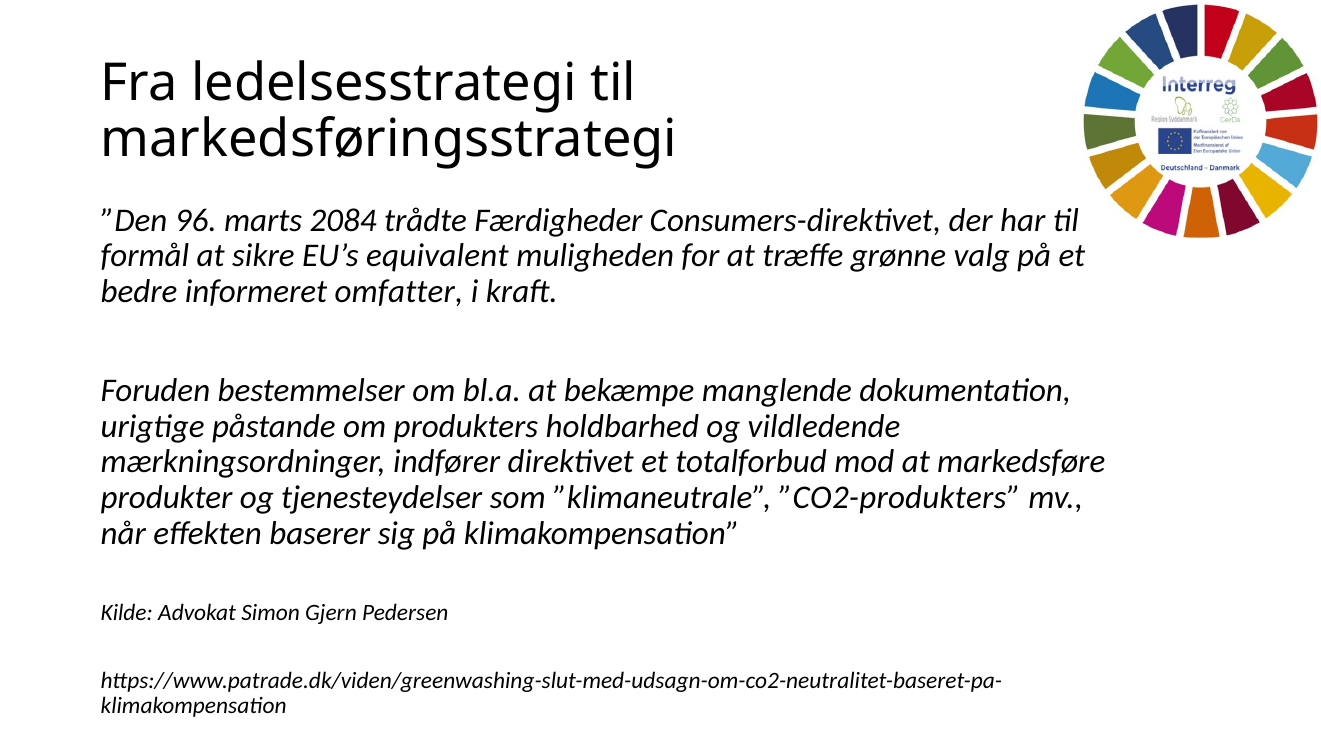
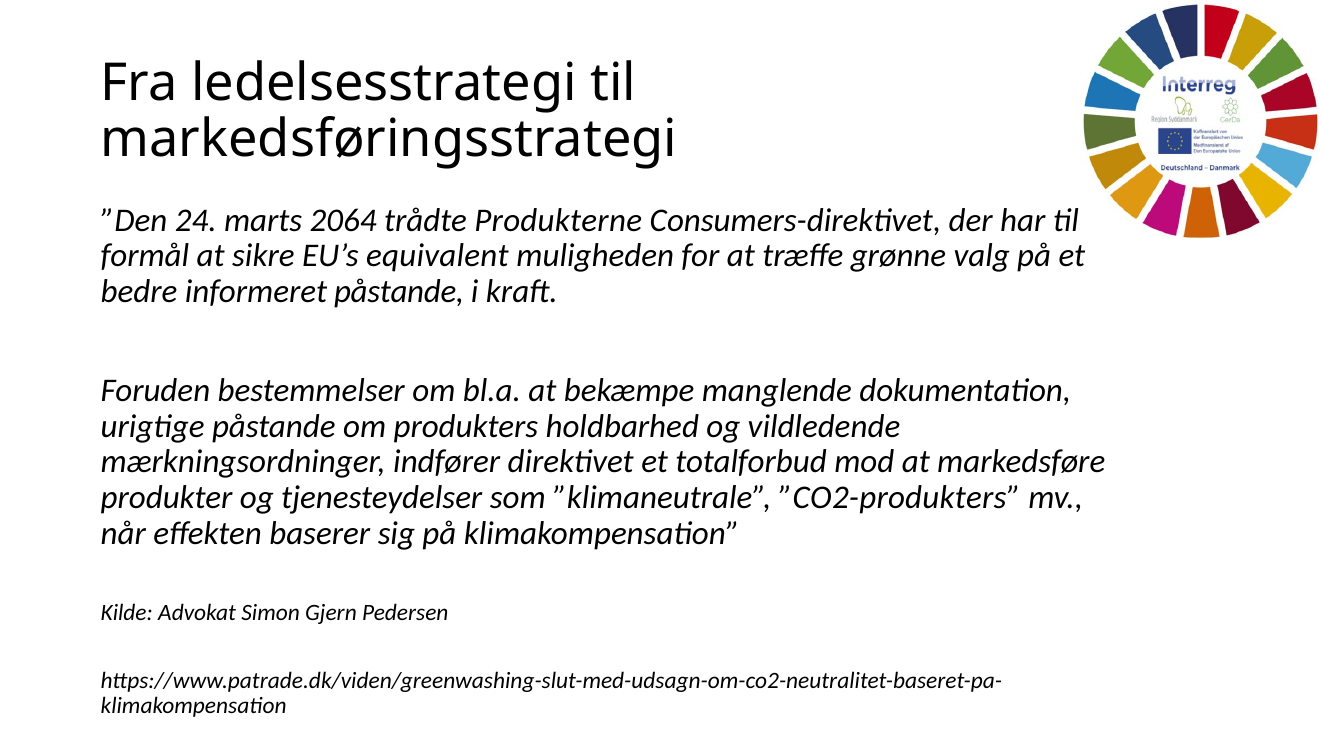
96: 96 -> 24
2084: 2084 -> 2064
Færdigheder: Færdigheder -> Produkterne
informeret omfatter: omfatter -> påstande
